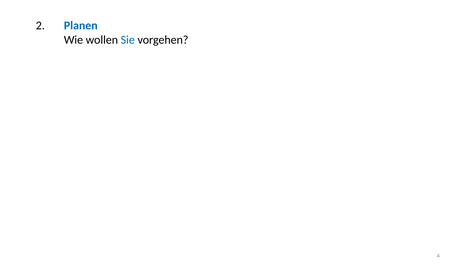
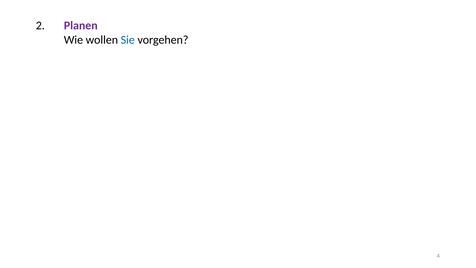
Planen colour: blue -> purple
